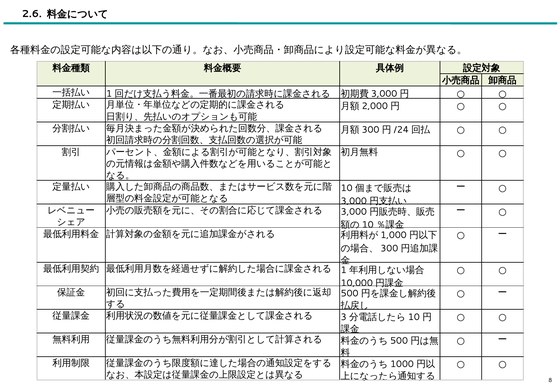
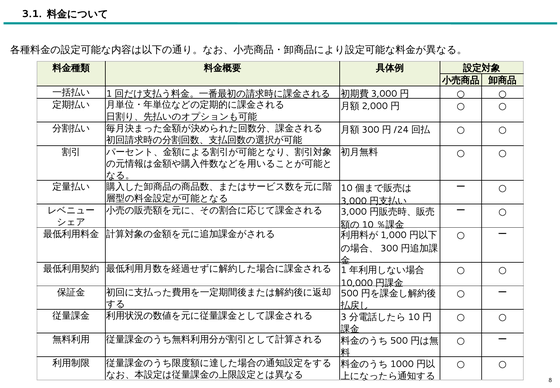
2.6: 2.6 -> 3.1
